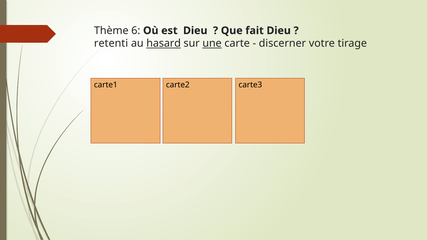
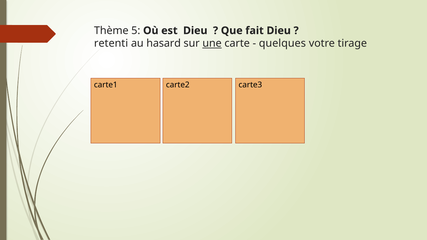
6: 6 -> 5
hasard underline: present -> none
discerner: discerner -> quelques
